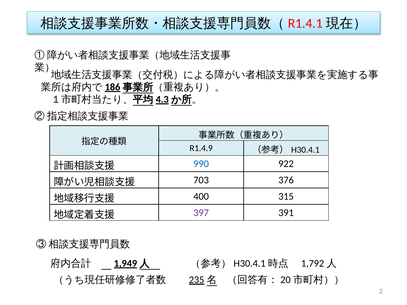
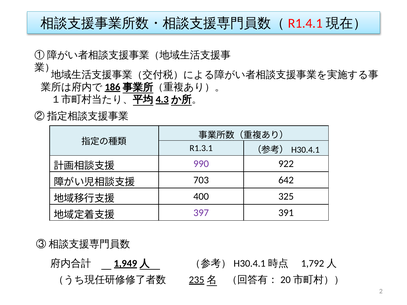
R1.4.9: R1.4.9 -> R1.3.1
990 colour: blue -> purple
376: 376 -> 642
315: 315 -> 325
